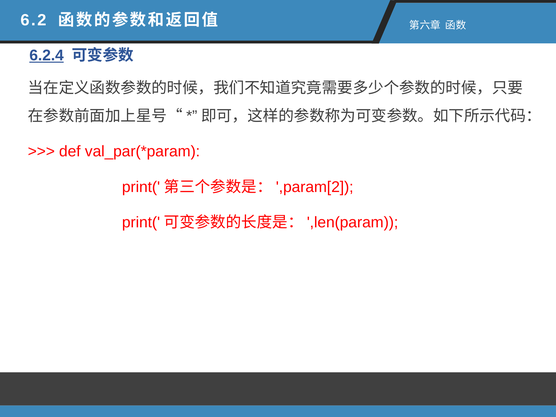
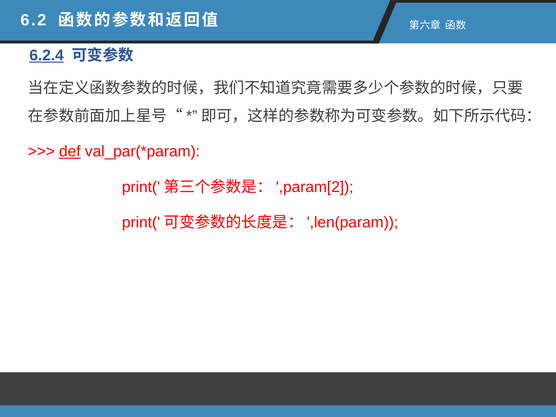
def underline: none -> present
